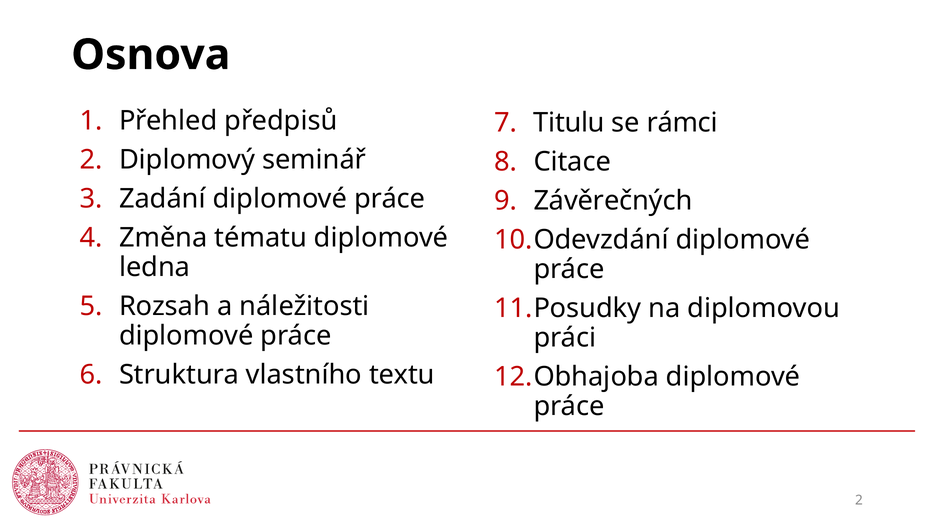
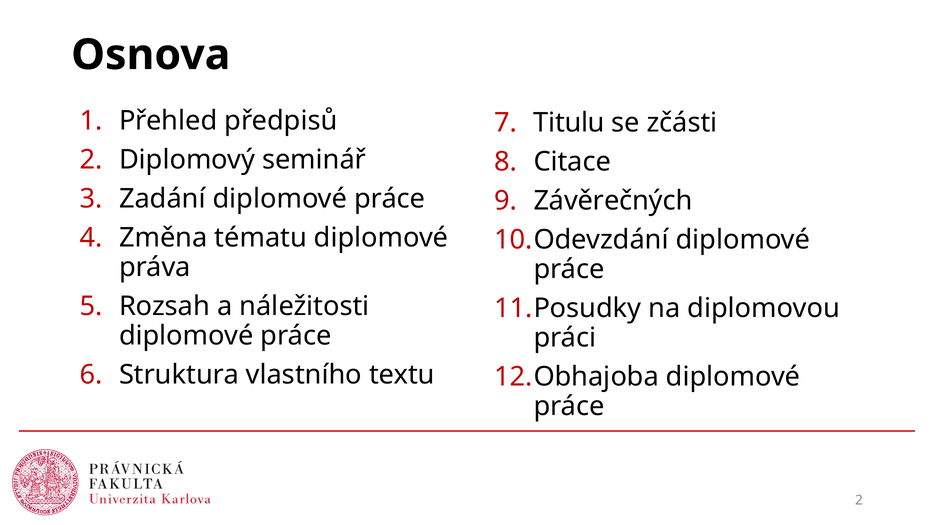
rámci: rámci -> zčásti
ledna: ledna -> práva
